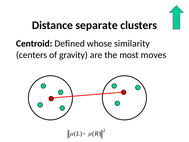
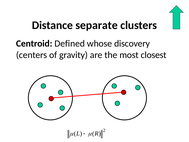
similarity: similarity -> discovery
moves: moves -> closest
